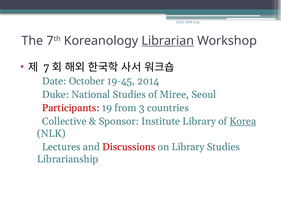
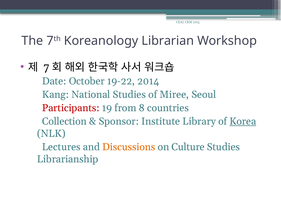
Librarian underline: present -> none
19-45: 19-45 -> 19-22
Duke: Duke -> Kang
3: 3 -> 8
Collective: Collective -> Collection
Discussions colour: red -> orange
on Library: Library -> Culture
